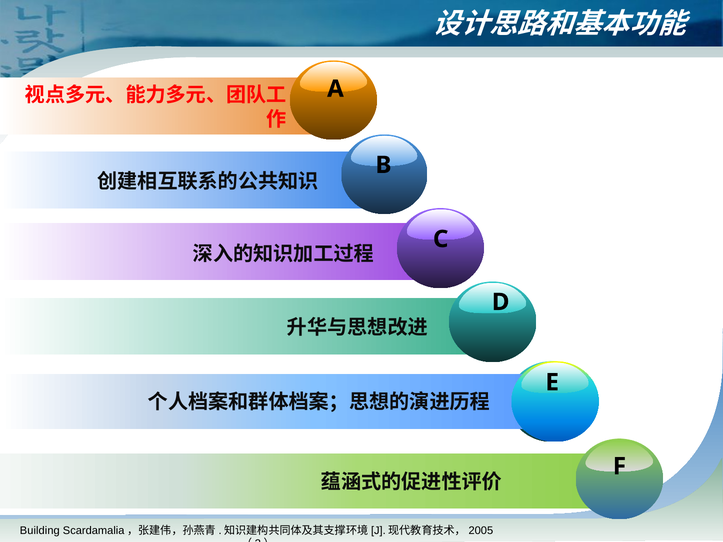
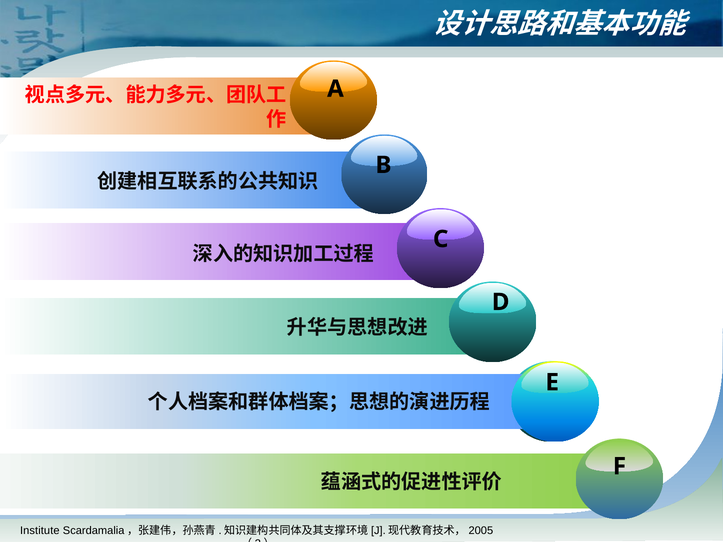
Building: Building -> Institute
